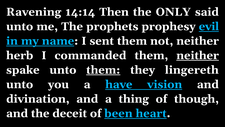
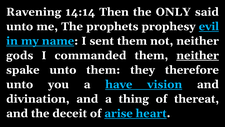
herb: herb -> gods
them at (103, 70) underline: present -> none
lingereth: lingereth -> therefore
though: though -> thereat
been: been -> arise
